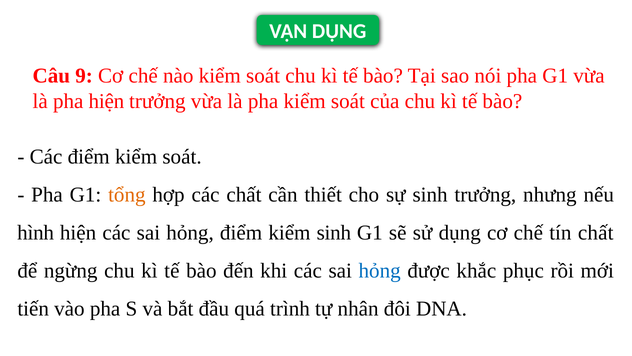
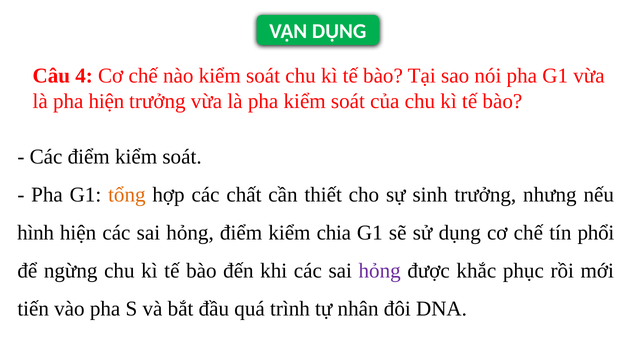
9: 9 -> 4
kiểm sinh: sinh -> chia
tín chất: chất -> phổi
hỏng at (380, 270) colour: blue -> purple
